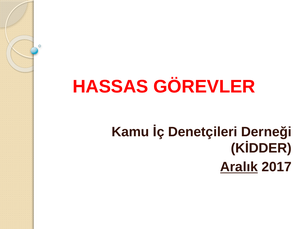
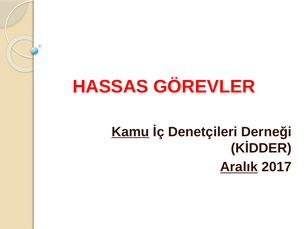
Kamu underline: none -> present
